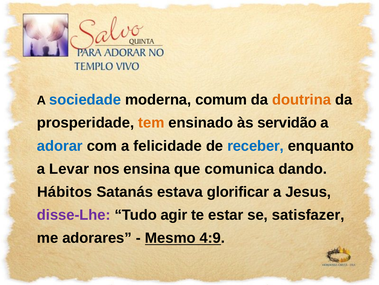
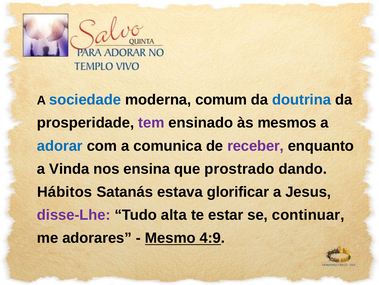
doutrina colour: orange -> blue
tem colour: orange -> purple
servidão: servidão -> mesmos
felicidade: felicidade -> comunica
receber colour: blue -> purple
Levar: Levar -> Vinda
comunica: comunica -> prostrado
agir: agir -> alta
satisfazer: satisfazer -> continuar
